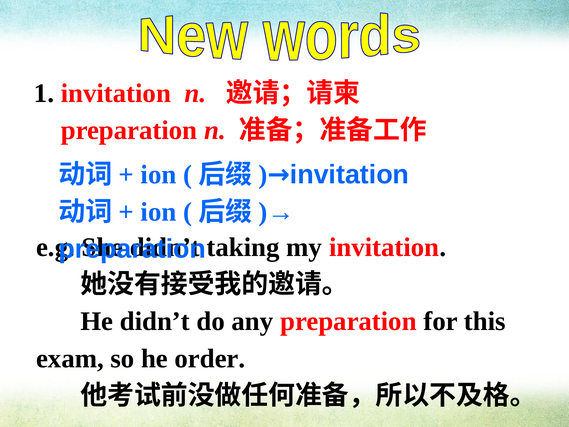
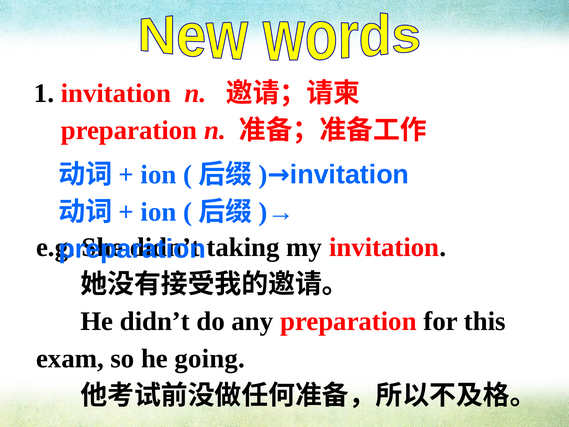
order: order -> going
